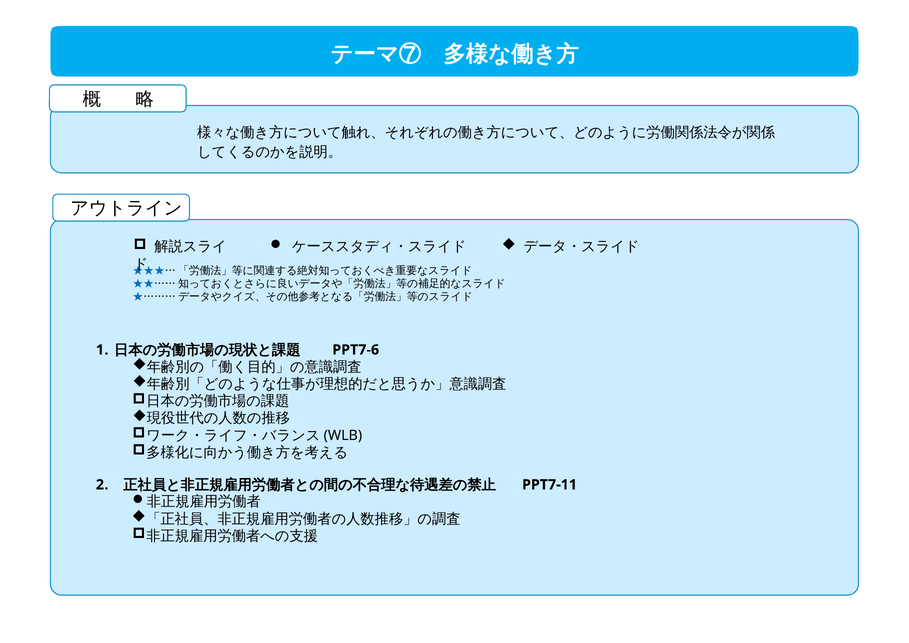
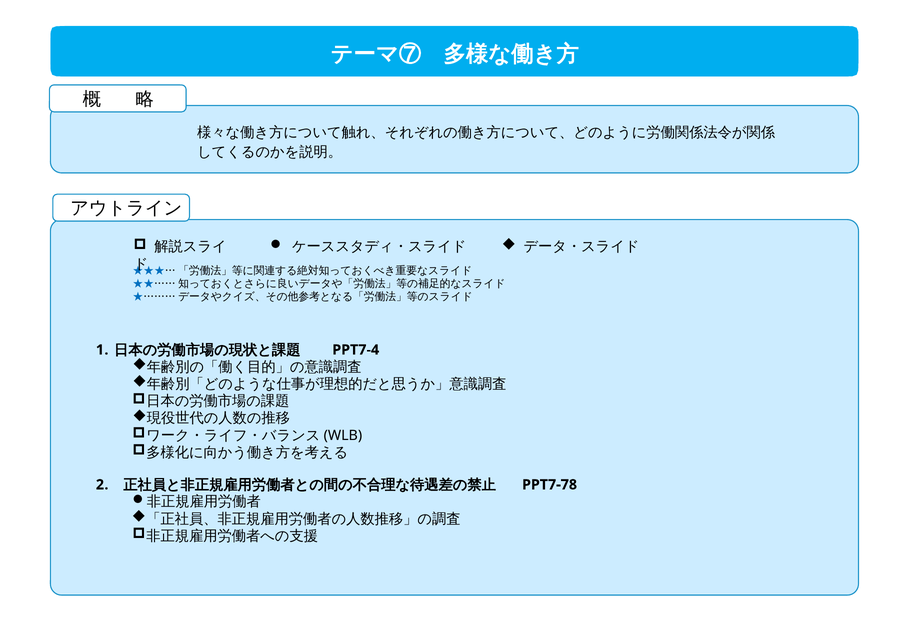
PPT7-6: PPT7-6 -> PPT7-4
PPT7-11: PPT7-11 -> PPT7-78
